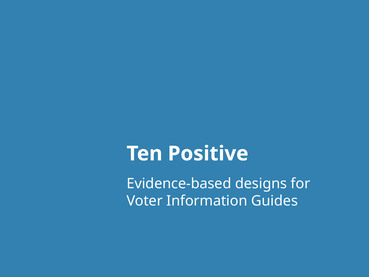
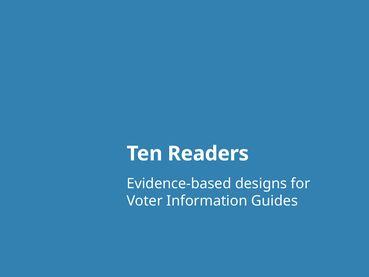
Positive: Positive -> Readers
